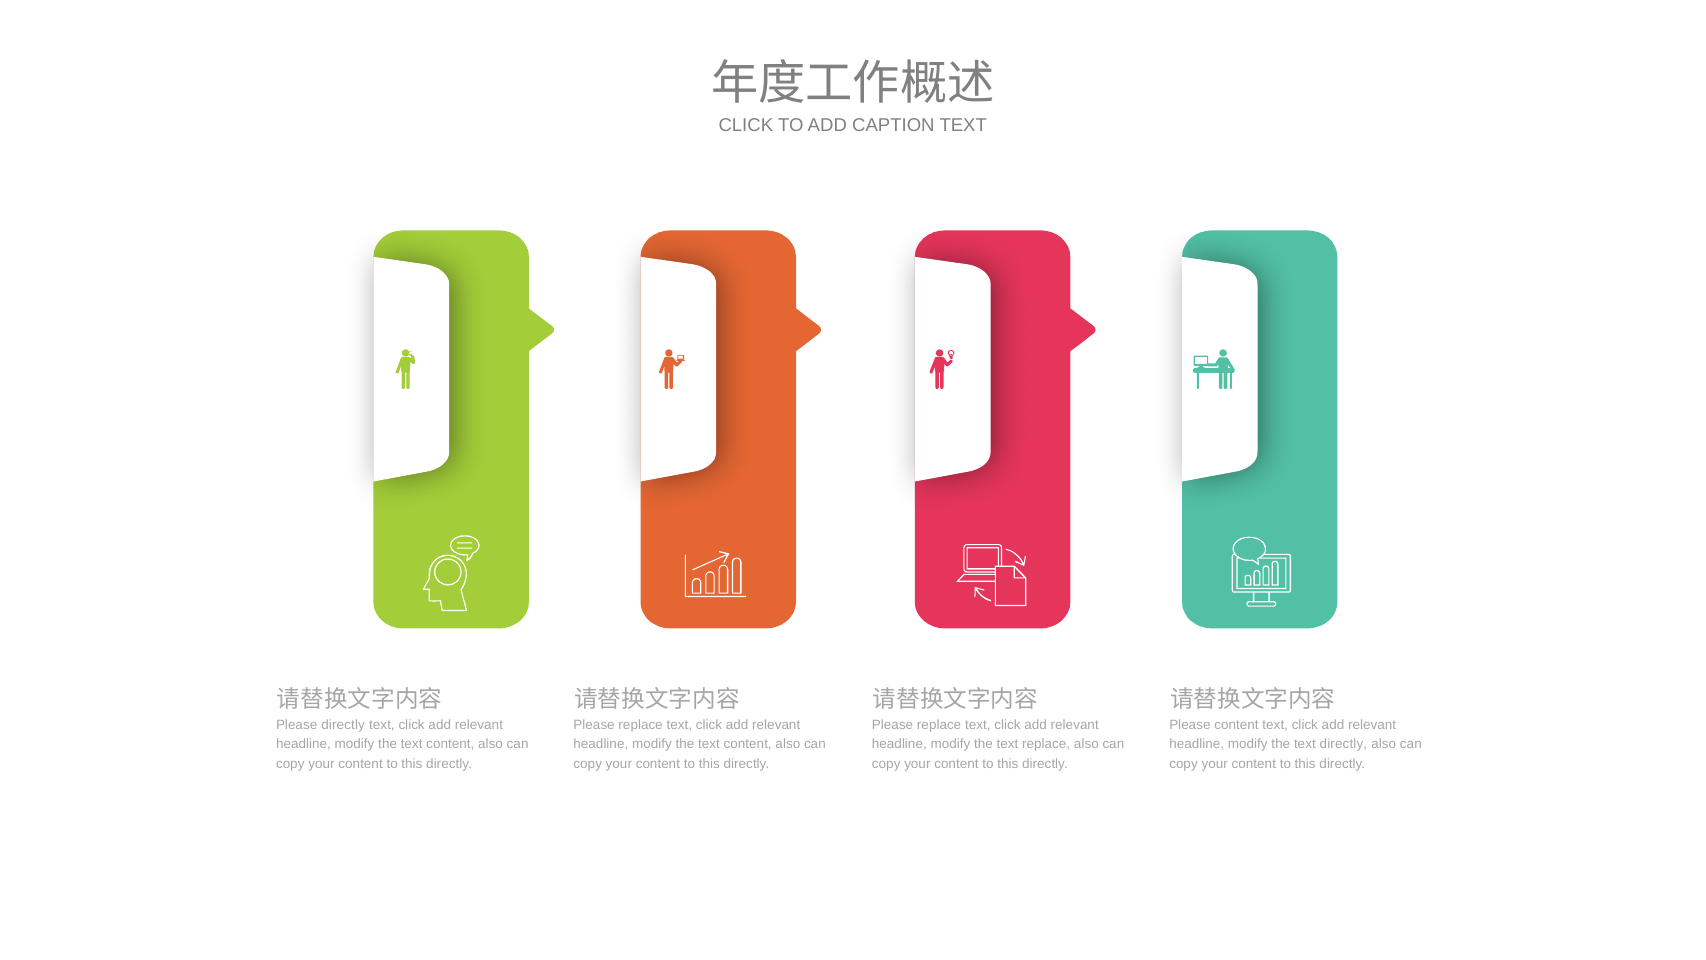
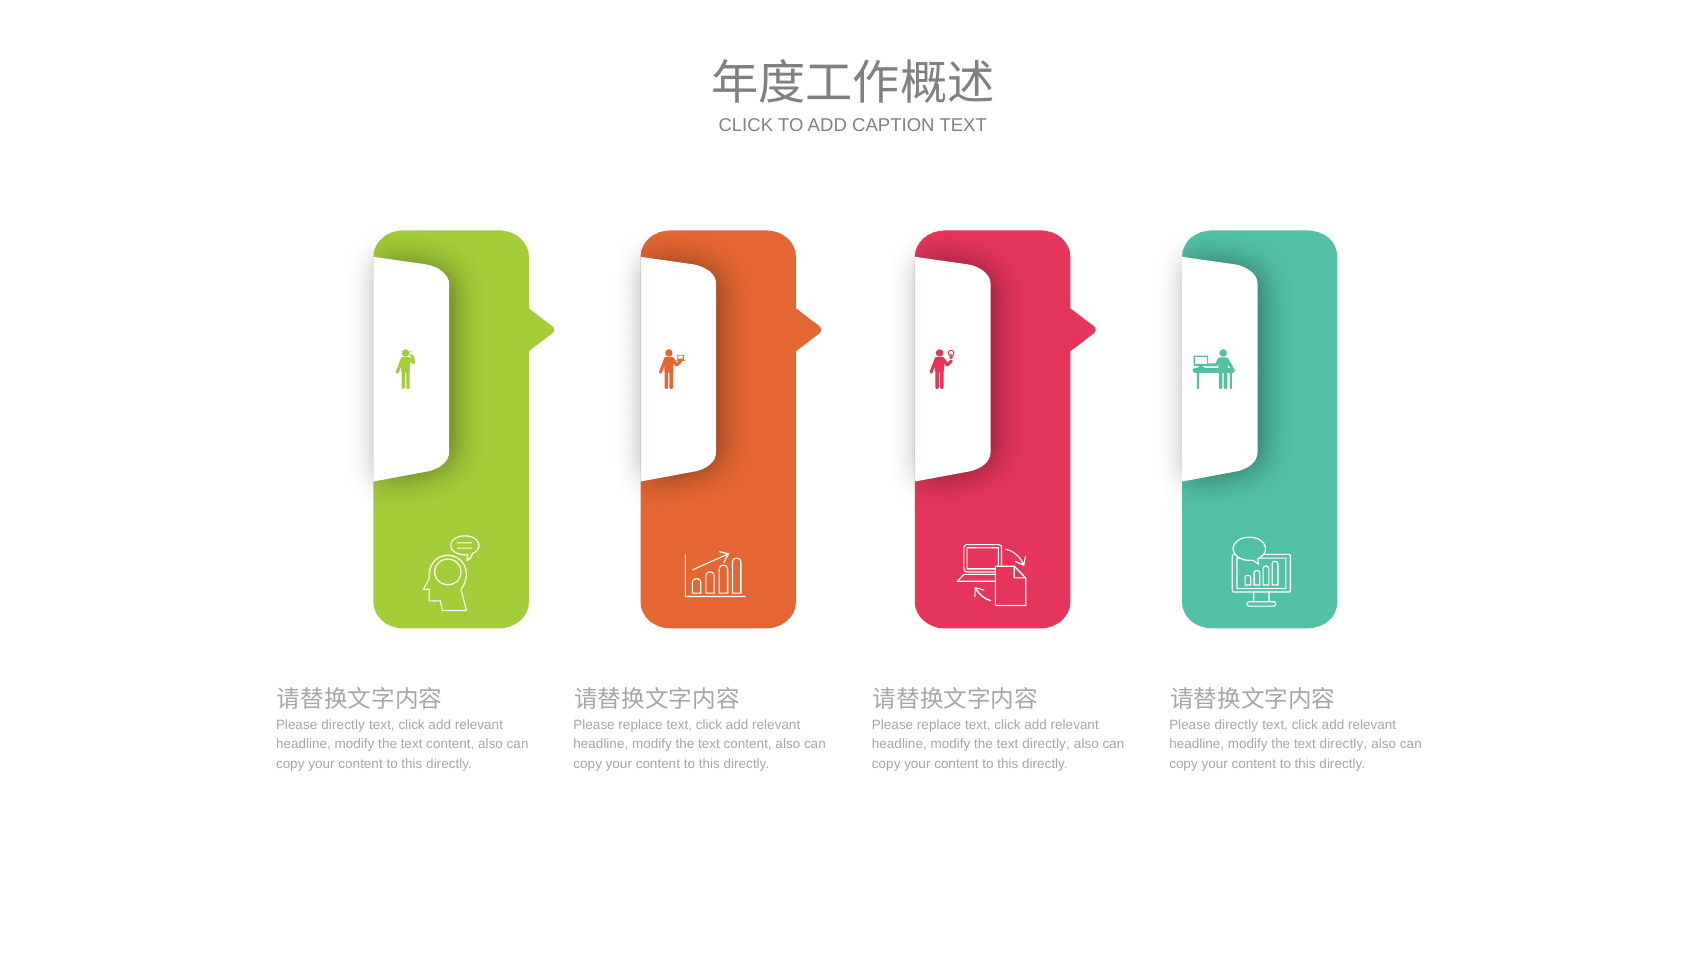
content at (1236, 725): content -> directly
replace at (1046, 744): replace -> directly
